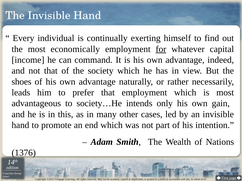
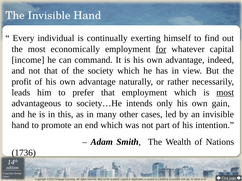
shoes: shoes -> profit
most at (225, 93) underline: none -> present
1376: 1376 -> 1736
